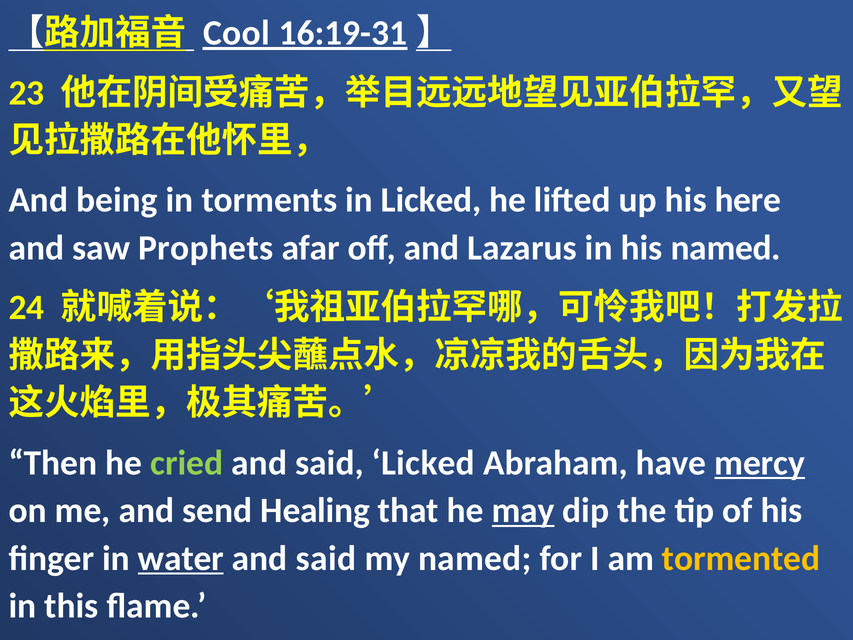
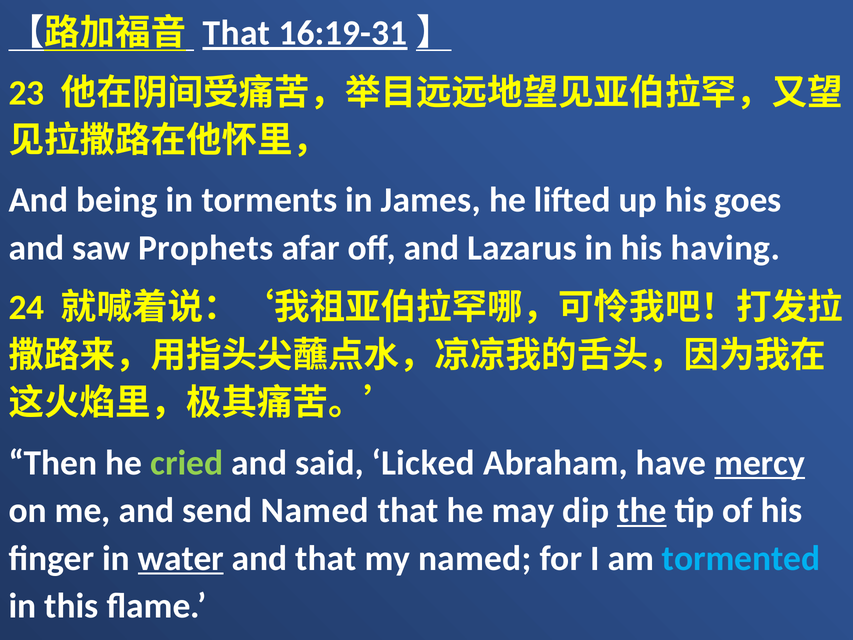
Cool at (237, 33): Cool -> That
in Licked: Licked -> James
here: here -> goes
his named: named -> having
send Healing: Healing -> Named
may underline: present -> none
the underline: none -> present
said at (326, 558): said -> that
tormented colour: yellow -> light blue
